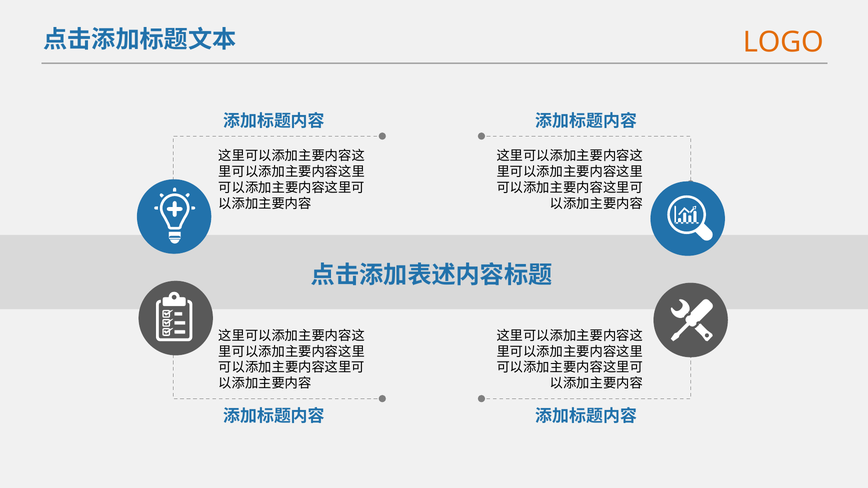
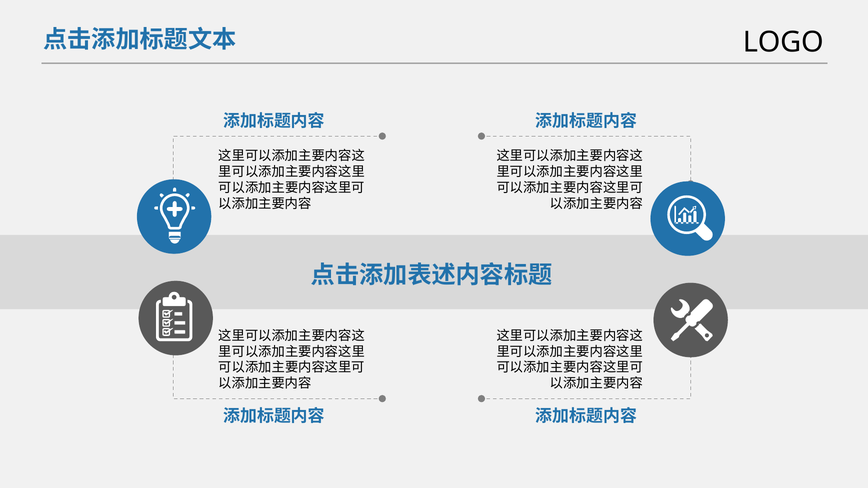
LOGO colour: orange -> black
